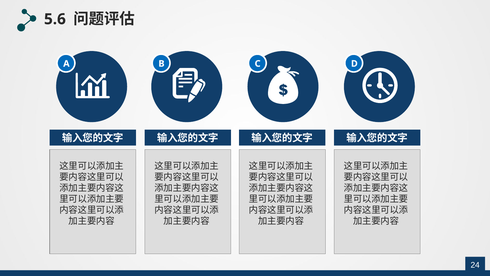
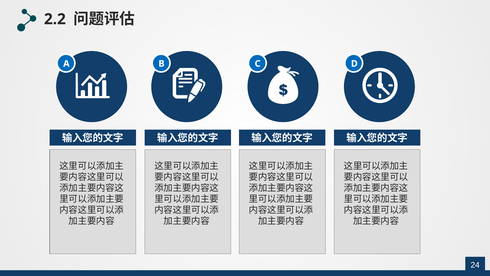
5.6: 5.6 -> 2.2
